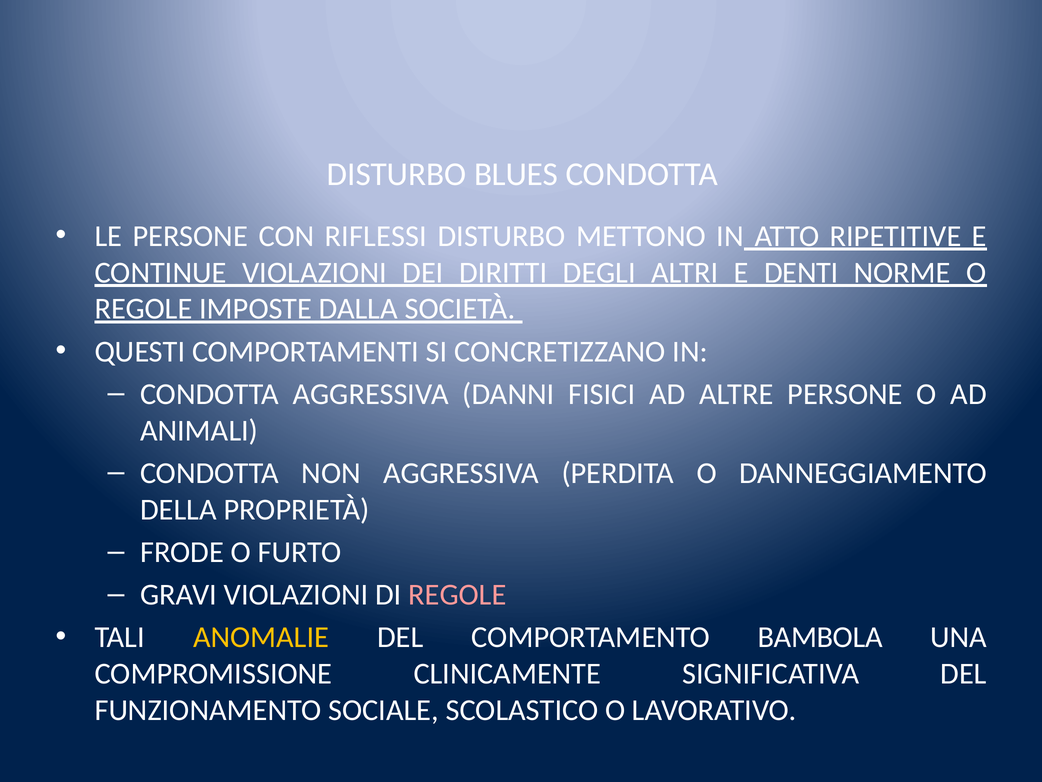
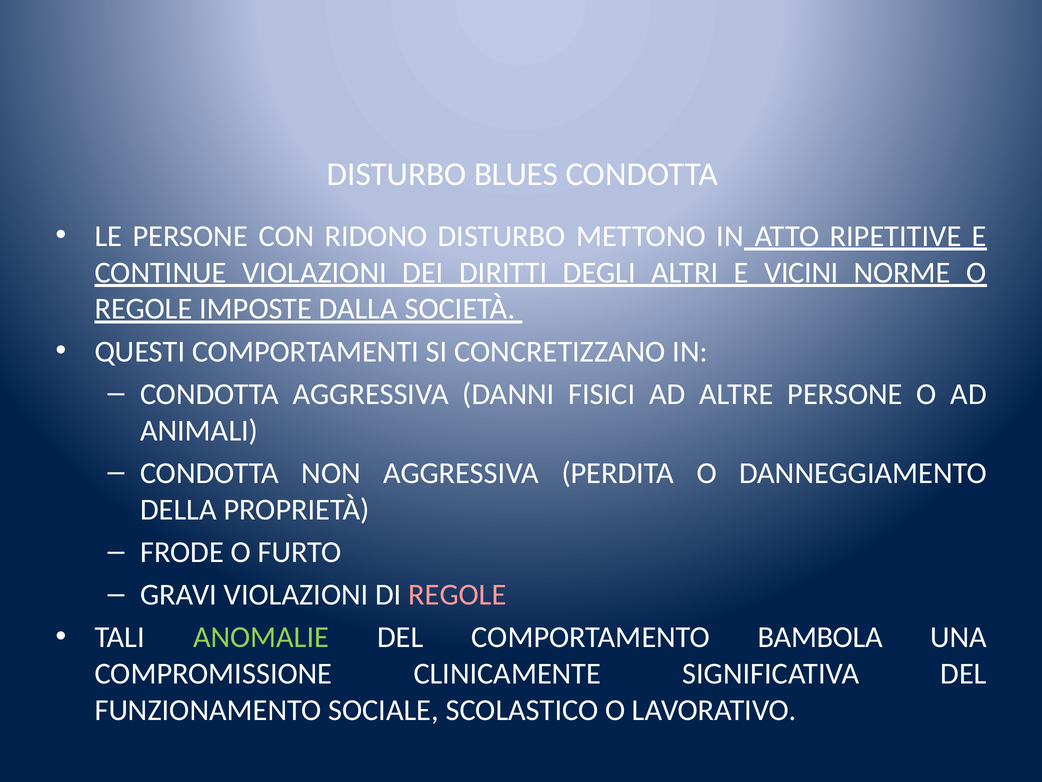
RIFLESSI: RIFLESSI -> RIDONO
DENTI: DENTI -> VICINI
ANOMALIE colour: yellow -> light green
